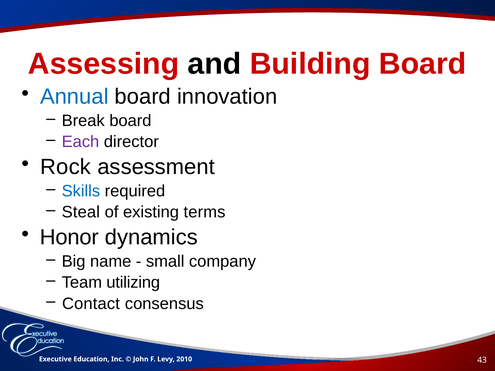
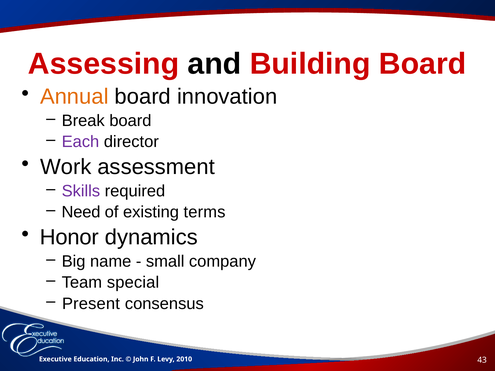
Annual colour: blue -> orange
Rock: Rock -> Work
Skills colour: blue -> purple
Steal: Steal -> Need
utilizing: utilizing -> special
Contact: Contact -> Present
